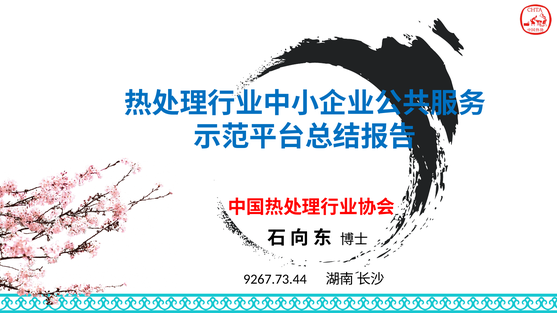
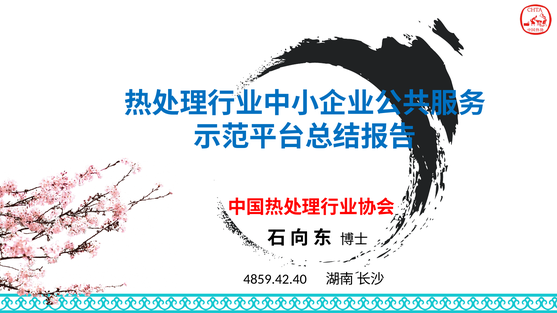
9267.73.44: 9267.73.44 -> 4859.42.40
